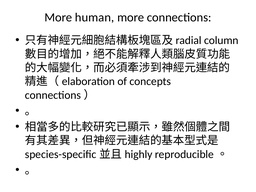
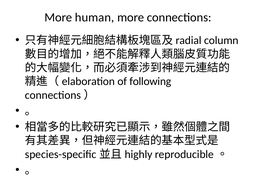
concepts: concepts -> following
